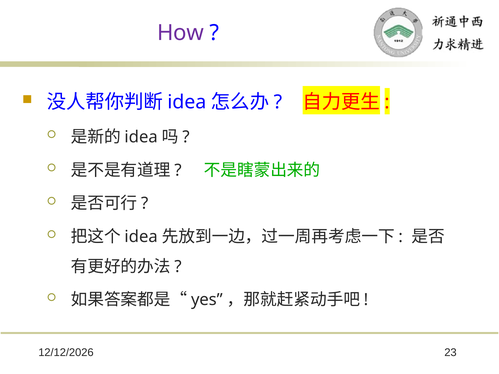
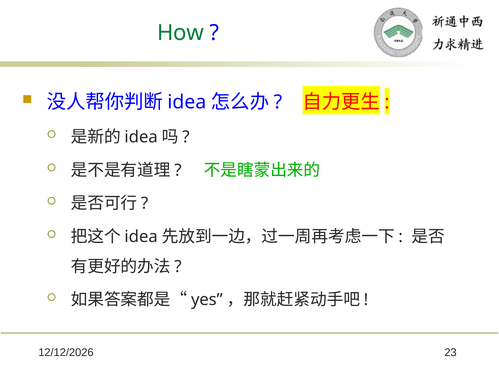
How colour: purple -> green
